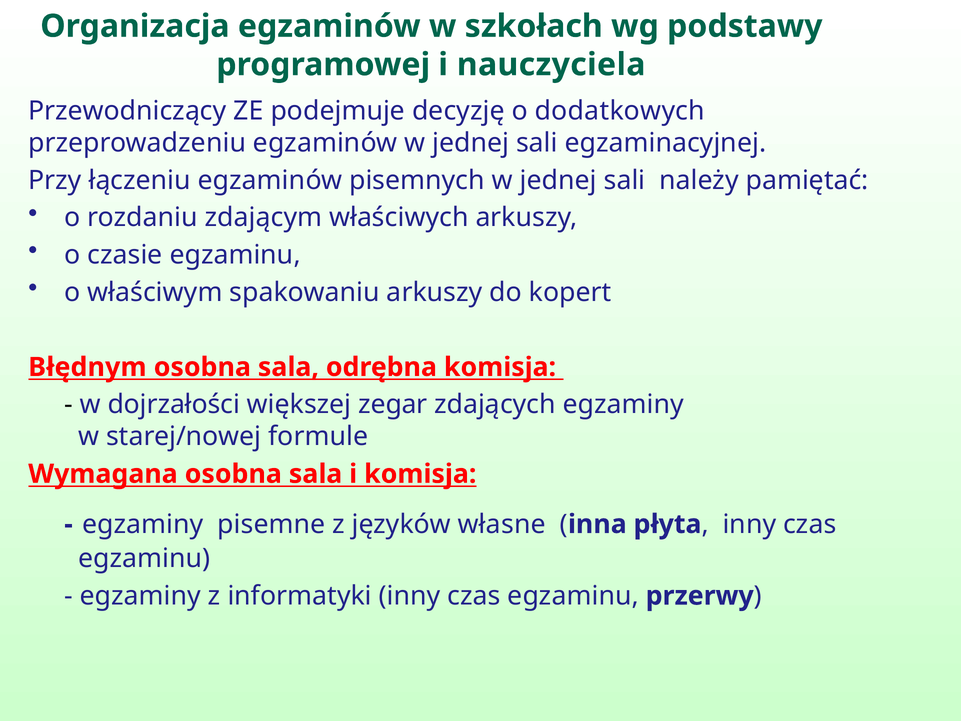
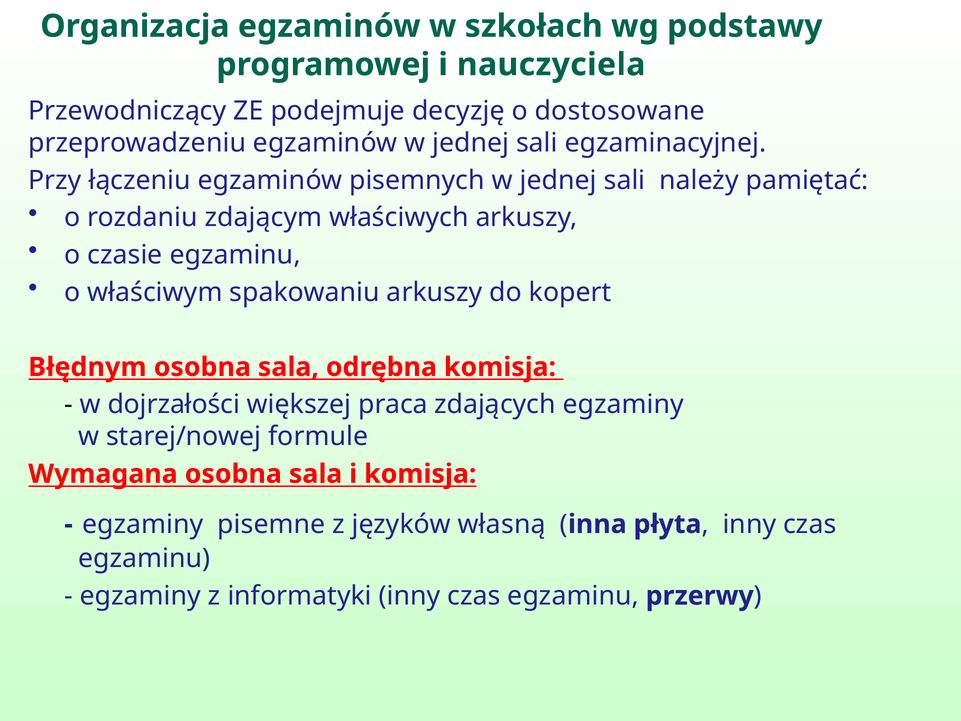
dodatkowych: dodatkowych -> dostosowane
zegar: zegar -> praca
własne: własne -> własną
